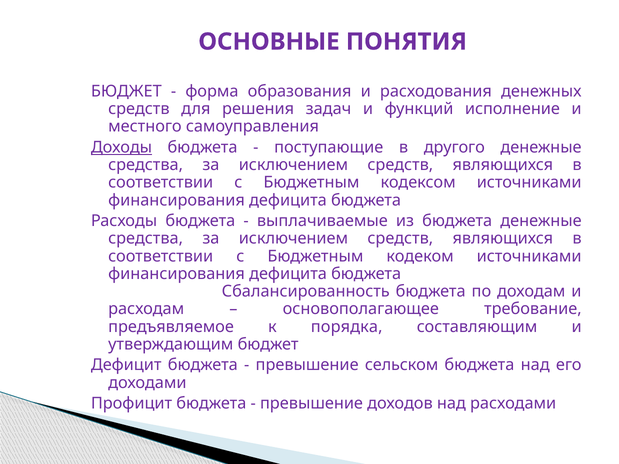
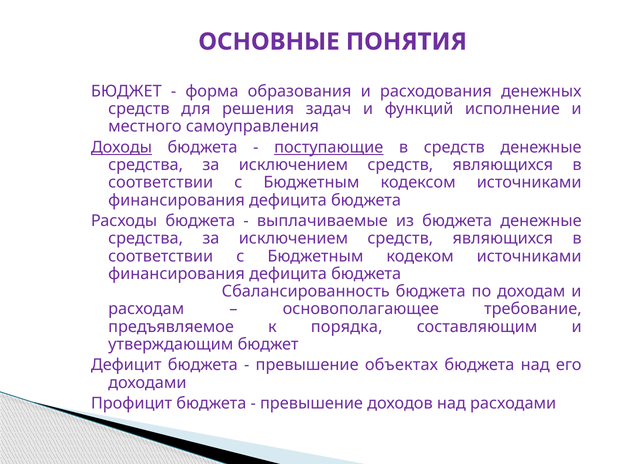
поступающие underline: none -> present
в другого: другого -> средств
сельском: сельском -> объектах
